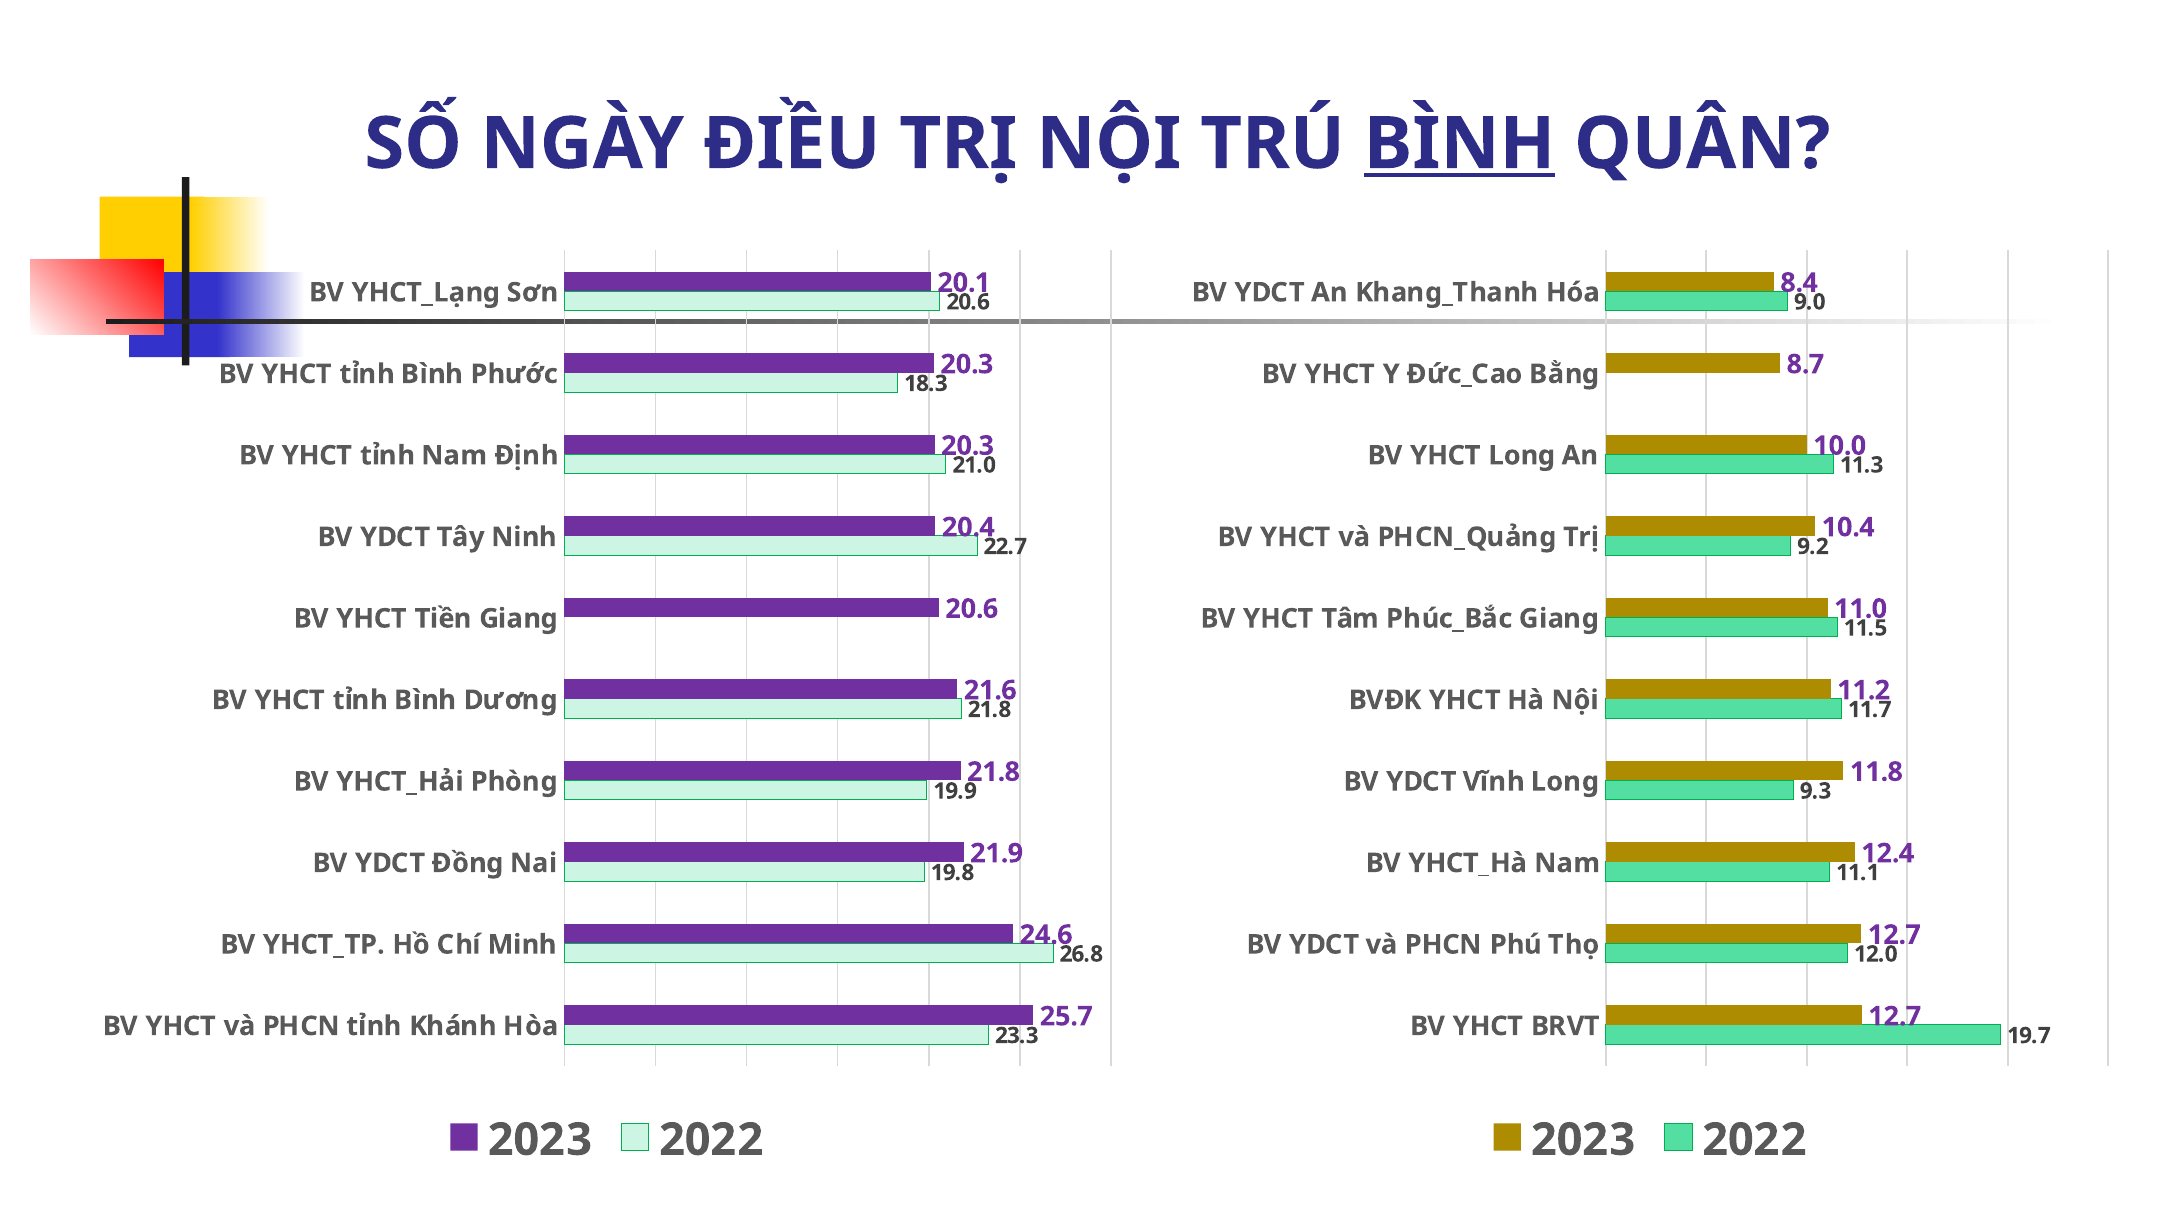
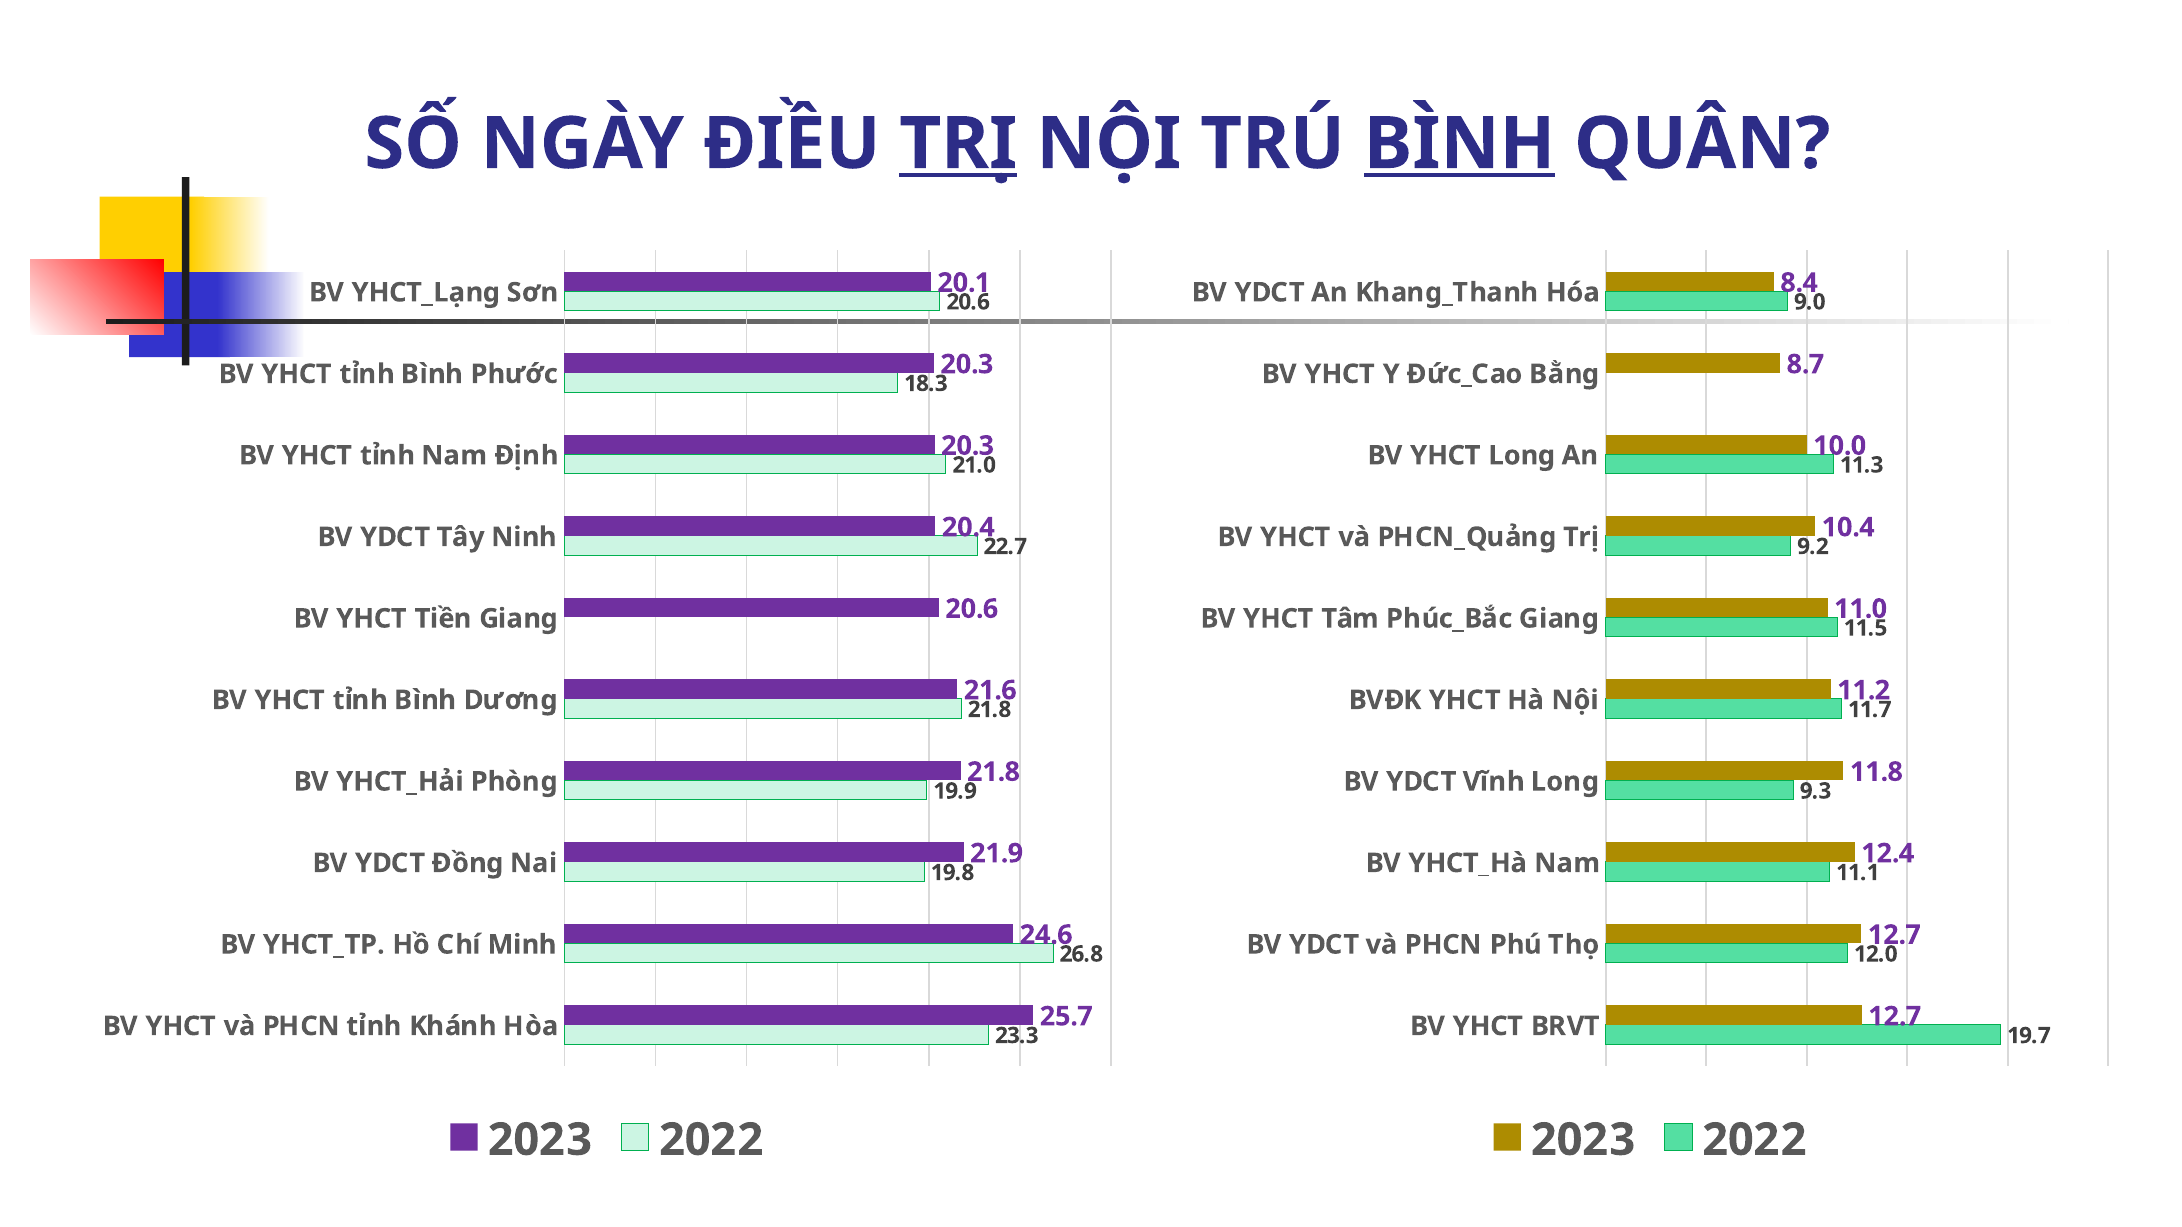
TRỊ underline: none -> present
